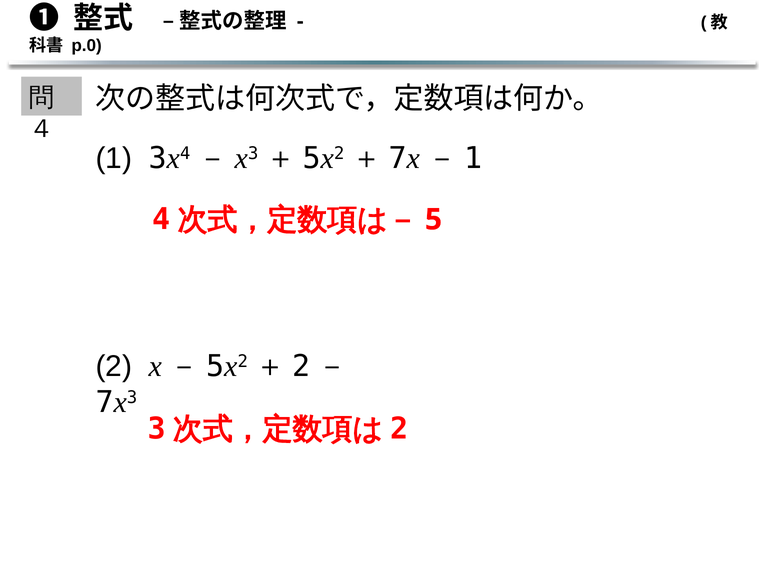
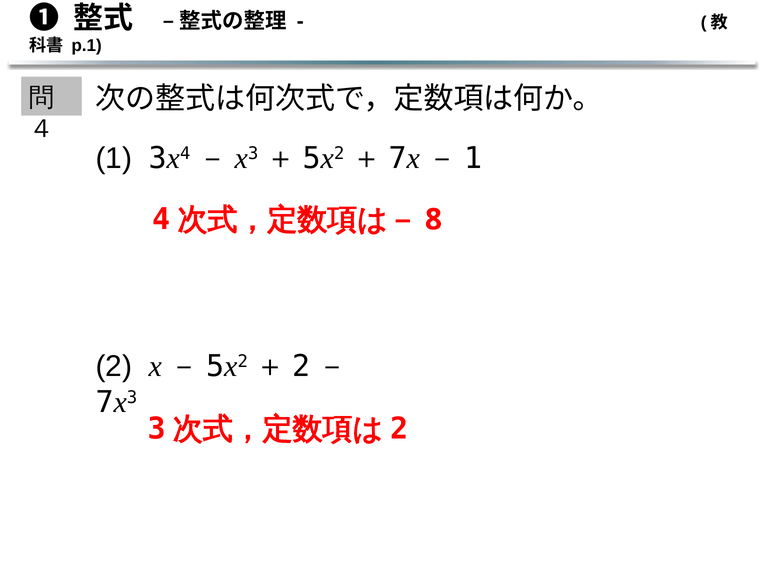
p.0: p.0 -> p.1
5: 5 -> 8
